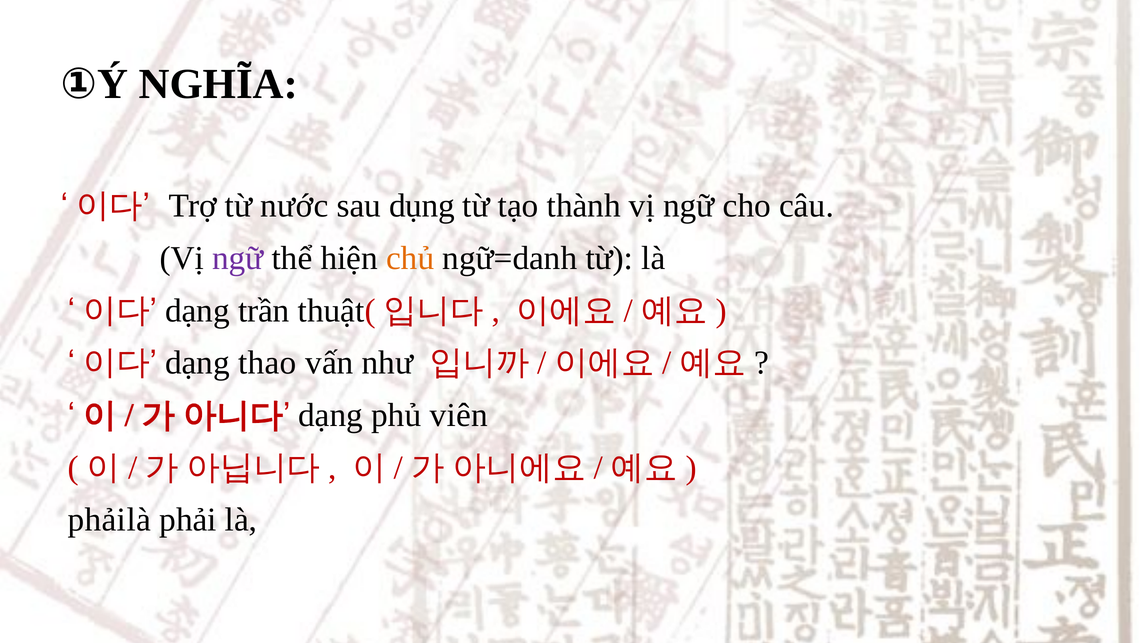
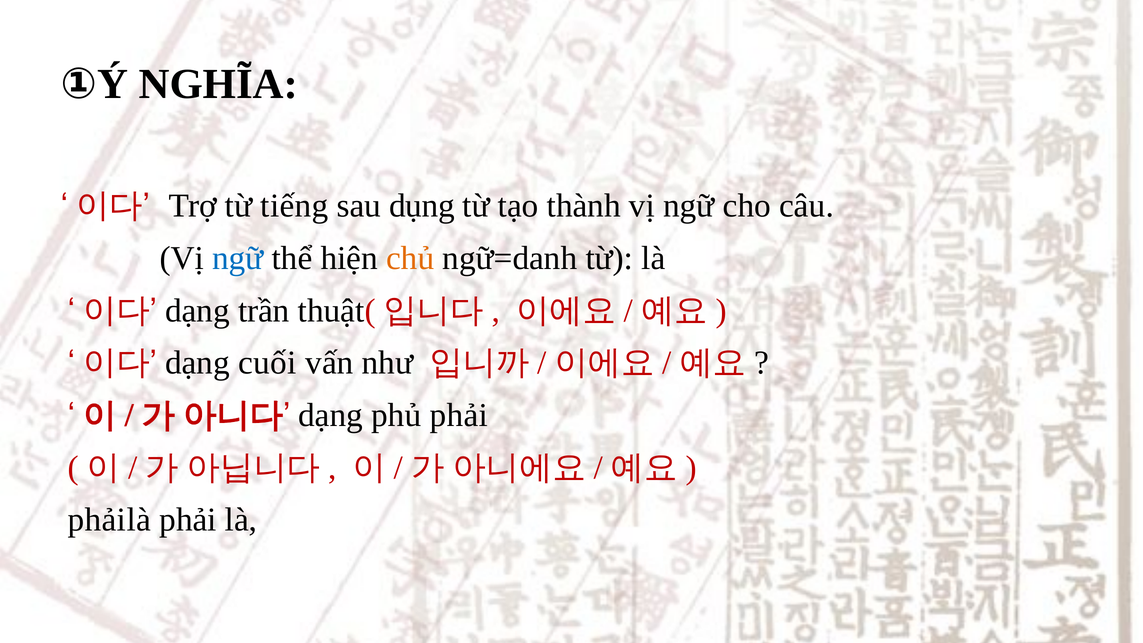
nước: nước -> tiếng
ngữ at (238, 258) colour: purple -> blue
thao: thao -> cuối
phủ viên: viên -> phải
